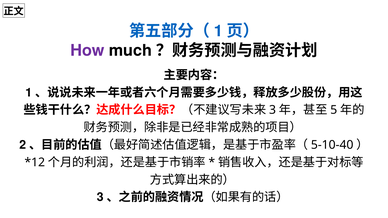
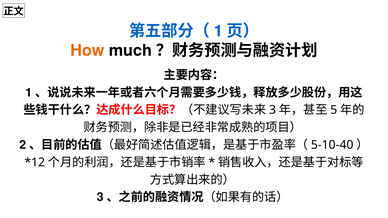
How colour: purple -> orange
